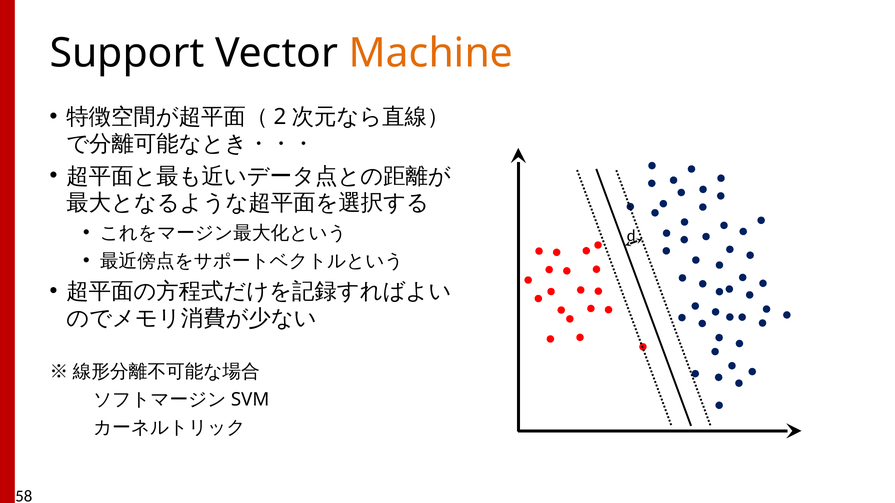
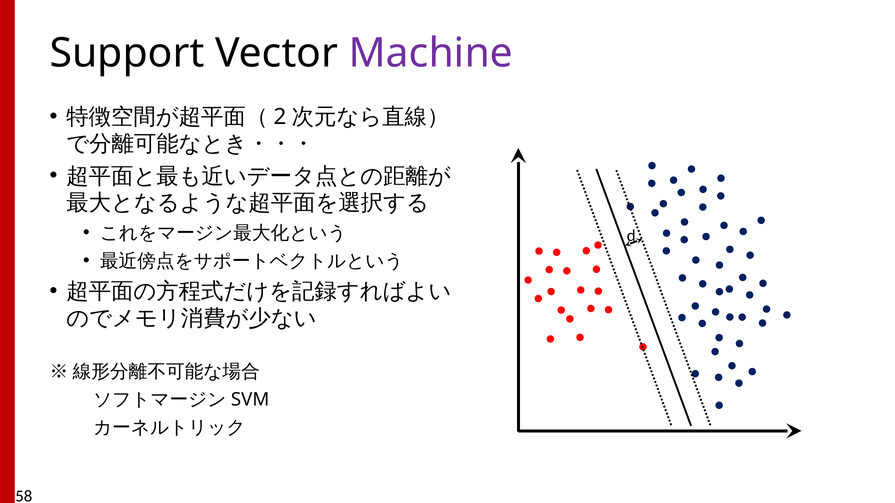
Machine colour: orange -> purple
